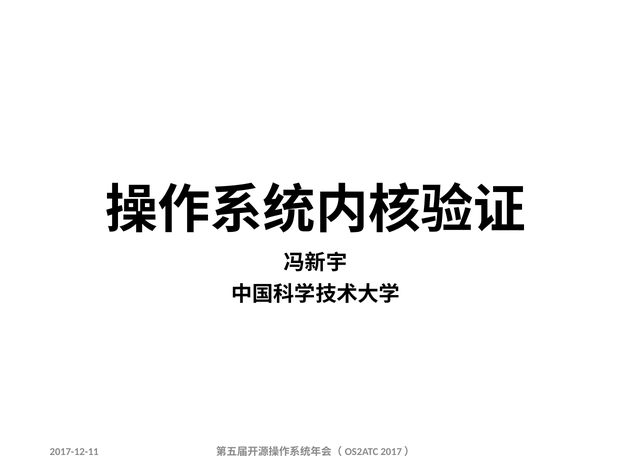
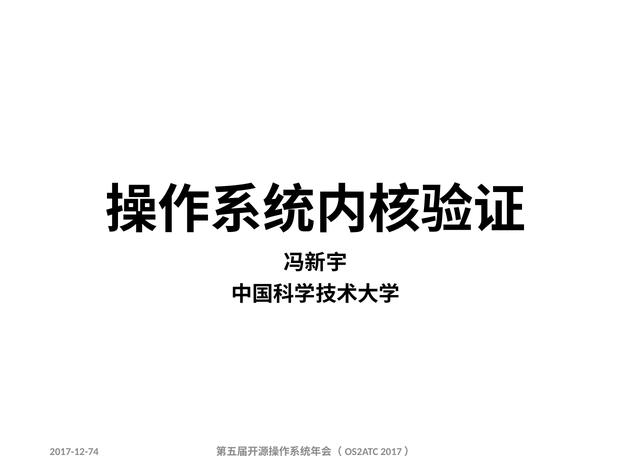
2017-12-11: 2017-12-11 -> 2017-12-74
